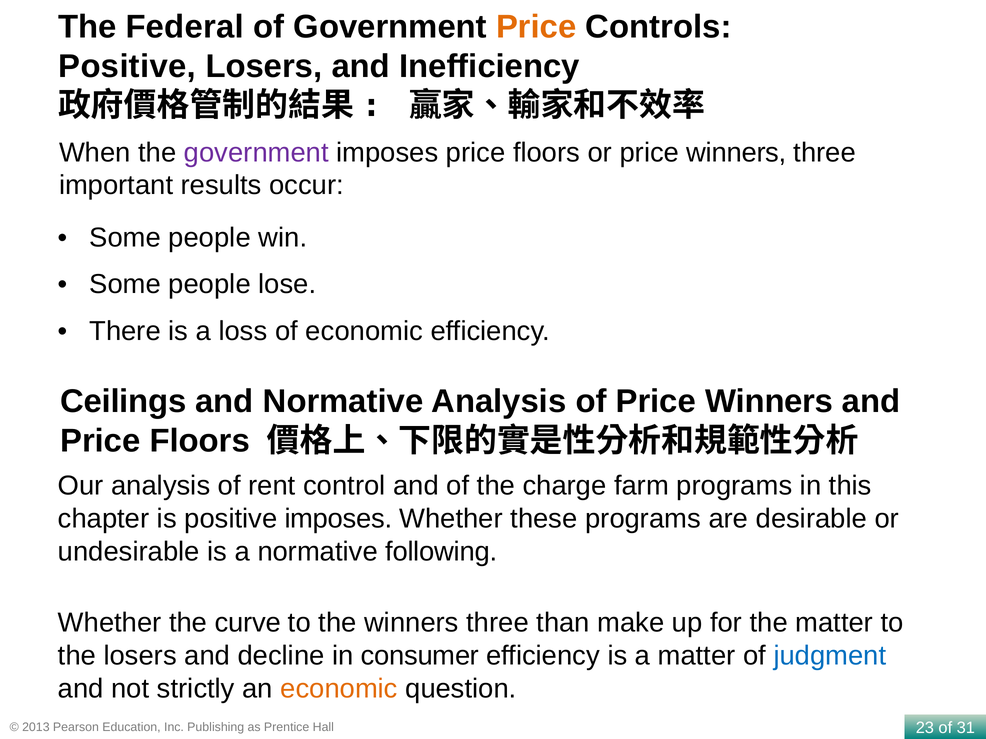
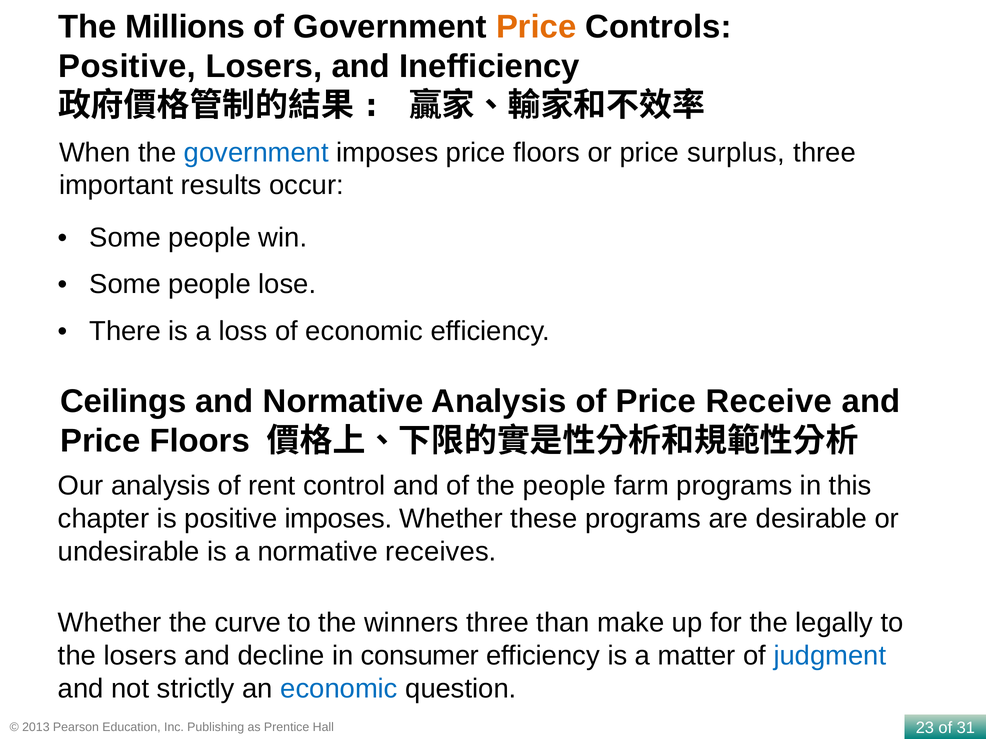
Federal: Federal -> Millions
government at (256, 153) colour: purple -> blue
or price winners: winners -> surplus
of Price Winners: Winners -> Receive
the charge: charge -> people
following: following -> receives
the matter: matter -> legally
economic at (339, 689) colour: orange -> blue
